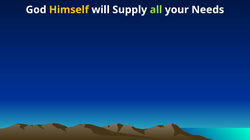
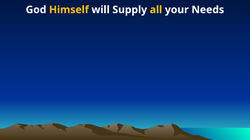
all colour: light green -> yellow
